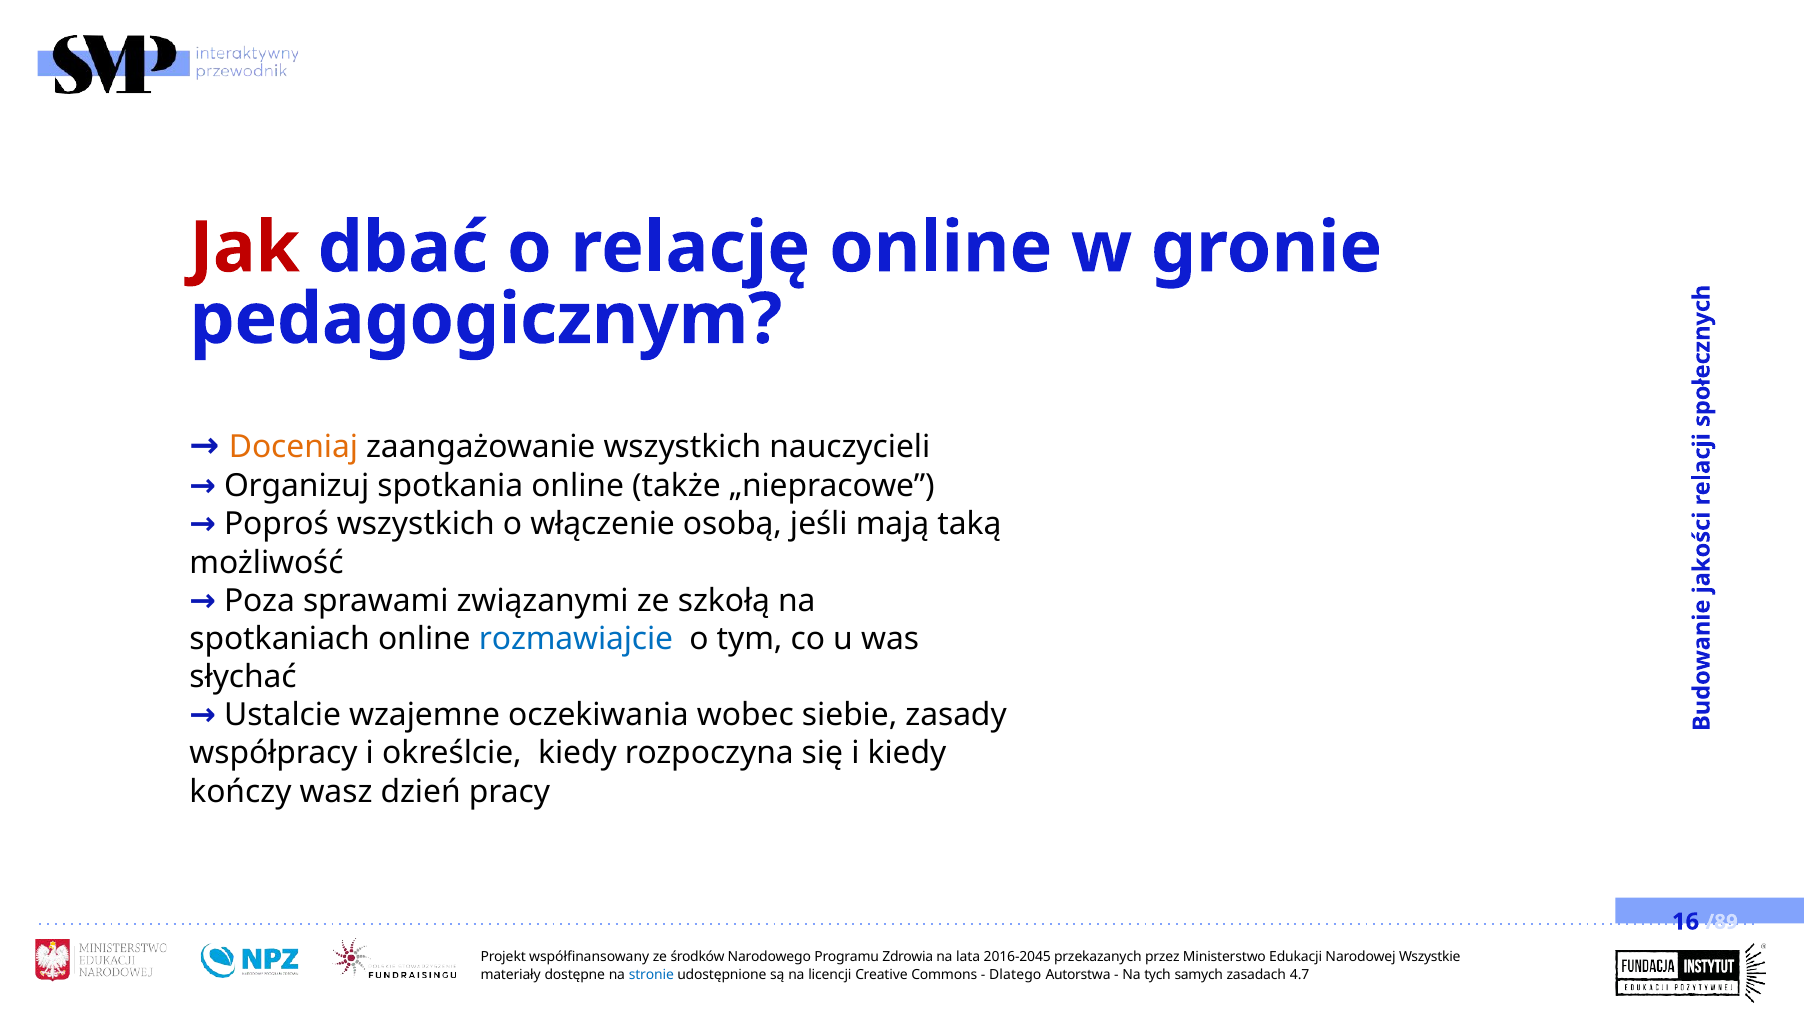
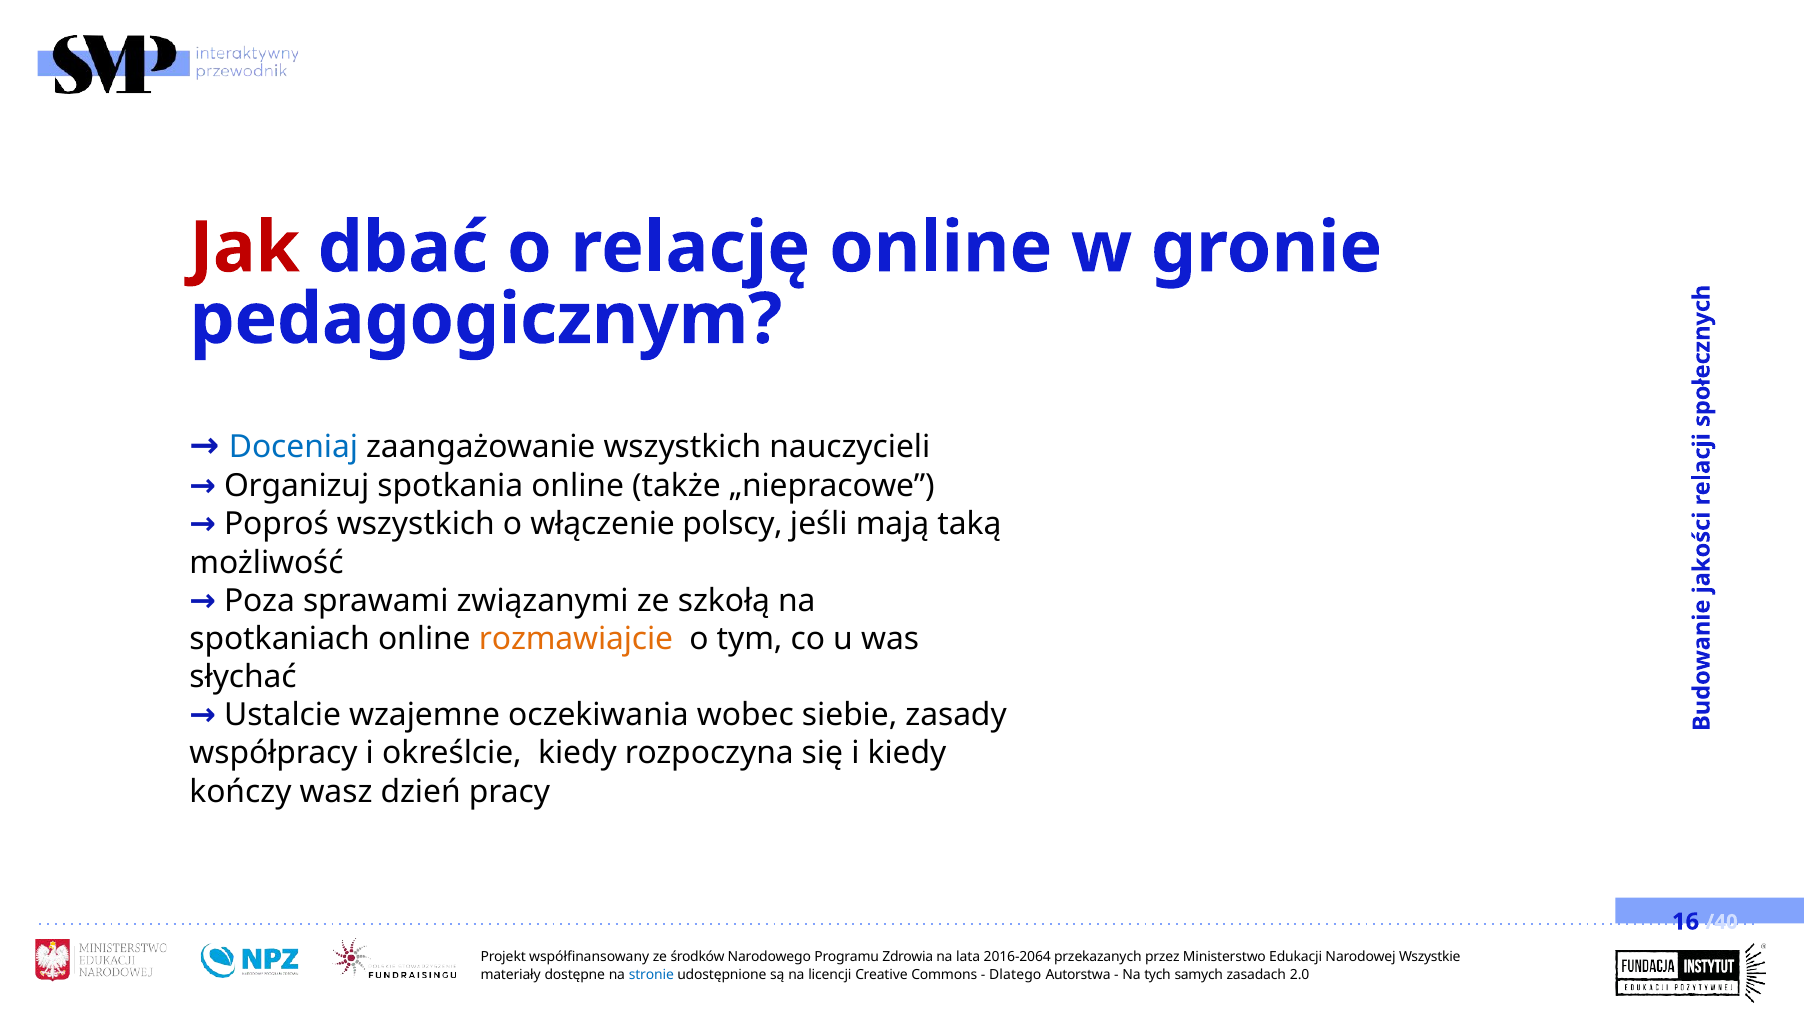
Doceniaj colour: orange -> blue
osobą: osobą -> polscy
rozmawiajcie colour: blue -> orange
/89: /89 -> /40
2016-2045: 2016-2045 -> 2016-2064
4.7: 4.7 -> 2.0
